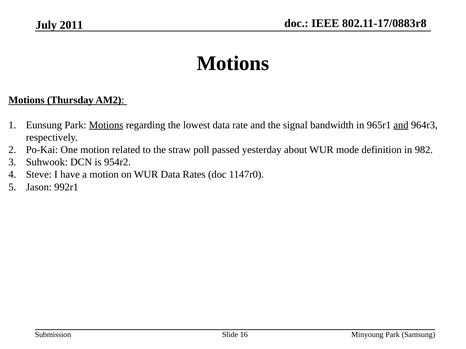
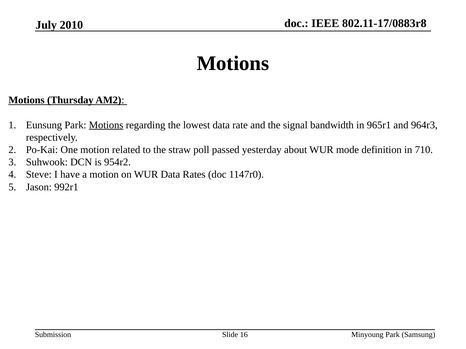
2011: 2011 -> 2010
and at (401, 125) underline: present -> none
982: 982 -> 710
